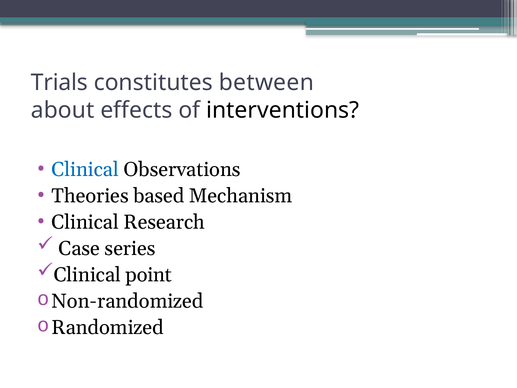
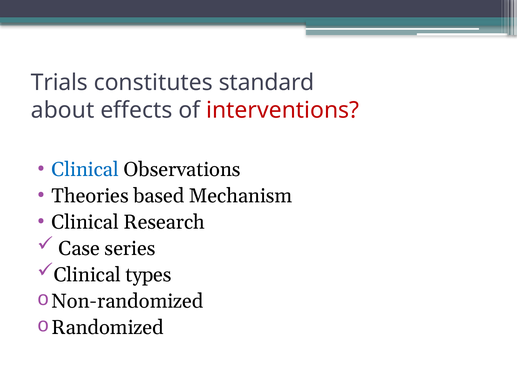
between: between -> standard
interventions colour: black -> red
point: point -> types
